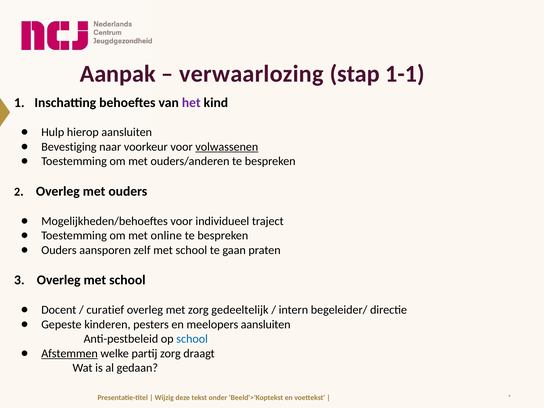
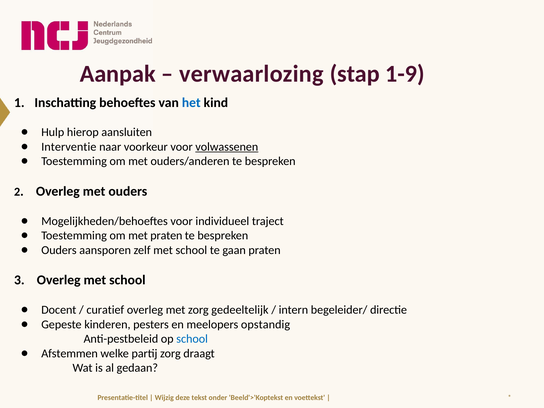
1-1: 1-1 -> 1-9
het colour: purple -> blue
Bevestiging: Bevestiging -> Interventie
met online: online -> praten
meelopers aansluiten: aansluiten -> opstandig
Afstemmen underline: present -> none
